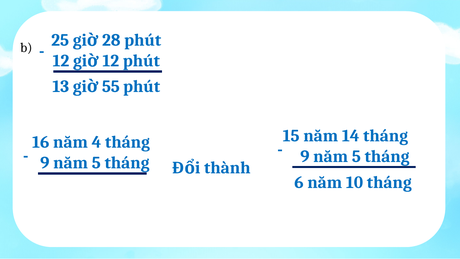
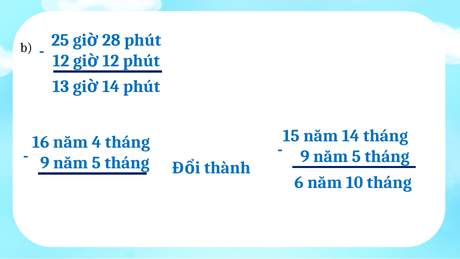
55 at (111, 86): 55 -> 14
